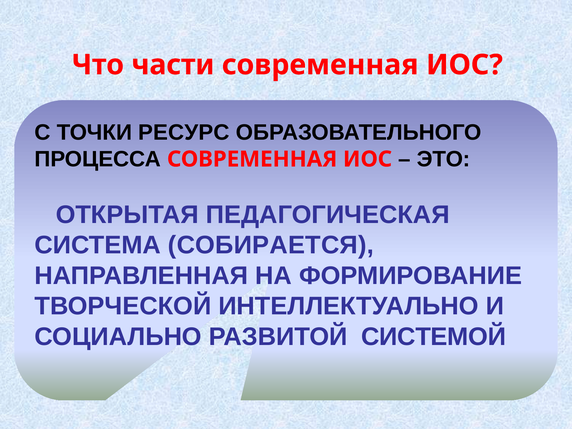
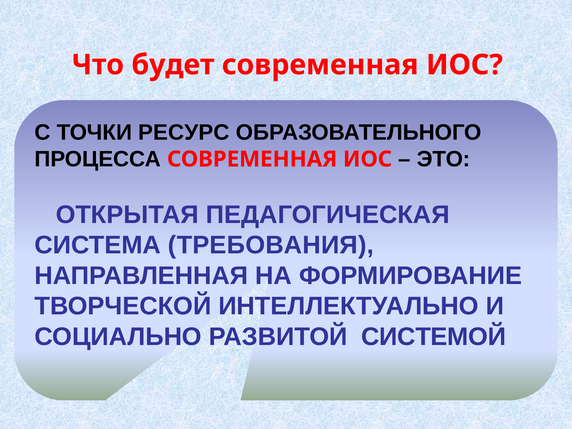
части: части -> будет
СОБИРАЕТСЯ: СОБИРАЕТСЯ -> ТРЕБОВАНИЯ
